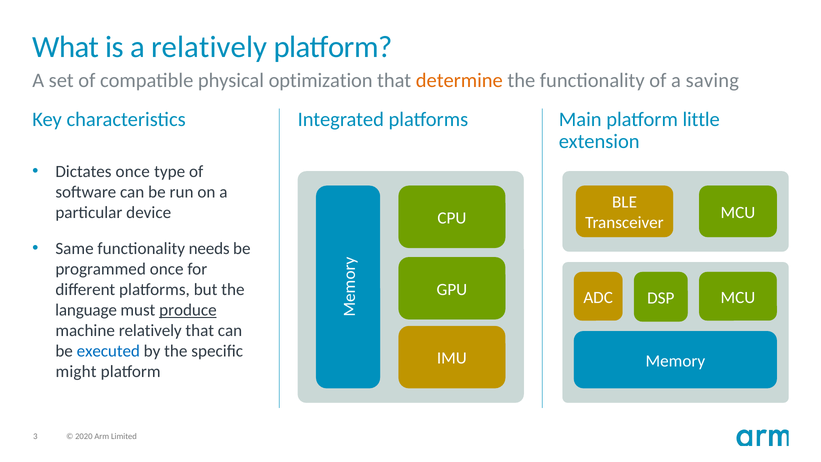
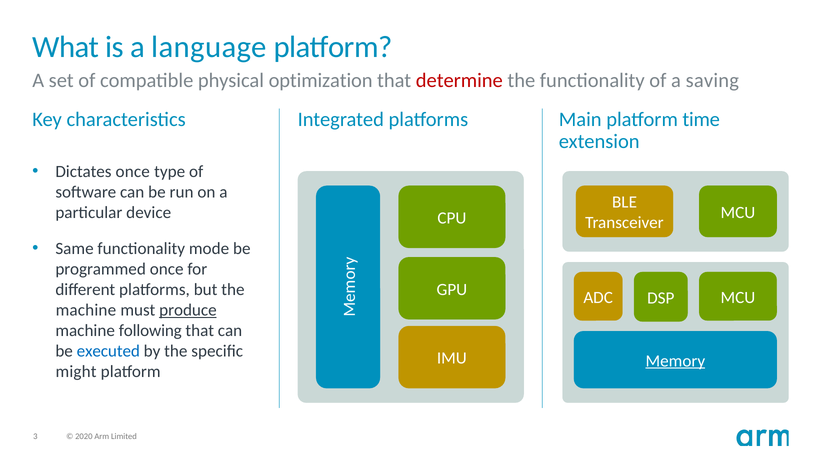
a relatively: relatively -> language
determine colour: orange -> red
little: little -> time
needs: needs -> mode
language at (86, 310): language -> machine
machine relatively: relatively -> following
Memory underline: none -> present
